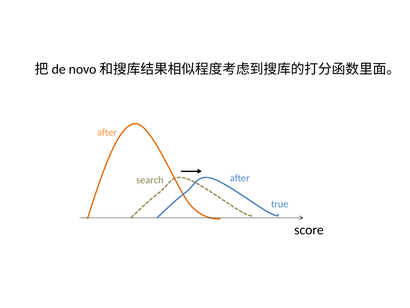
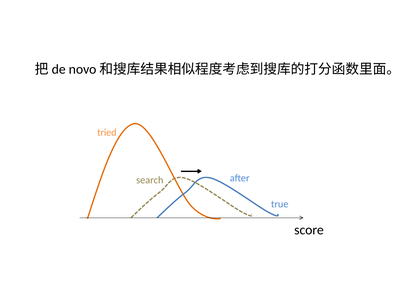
after at (107, 132): after -> tried
